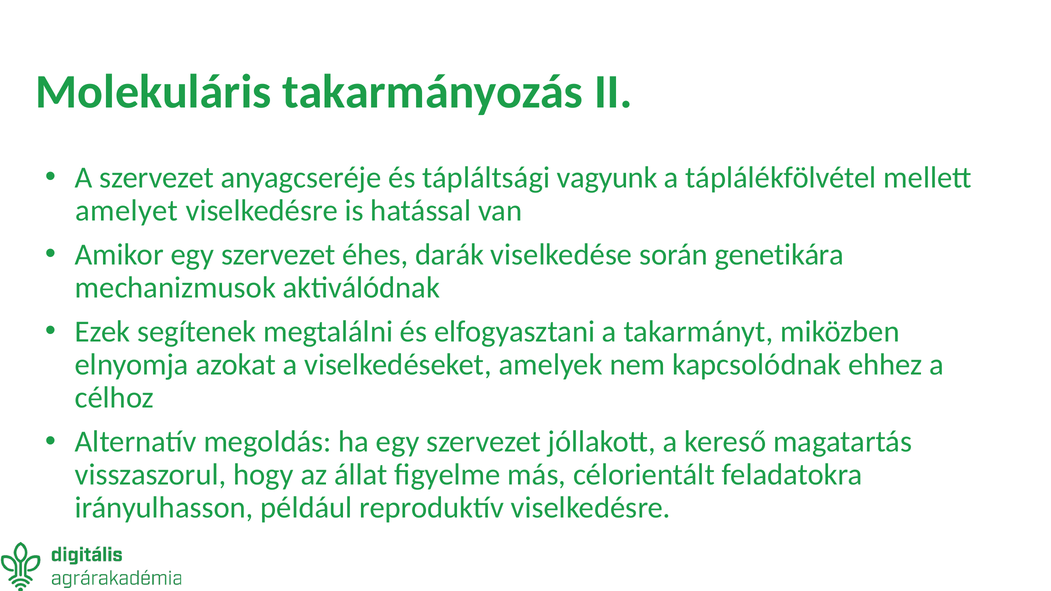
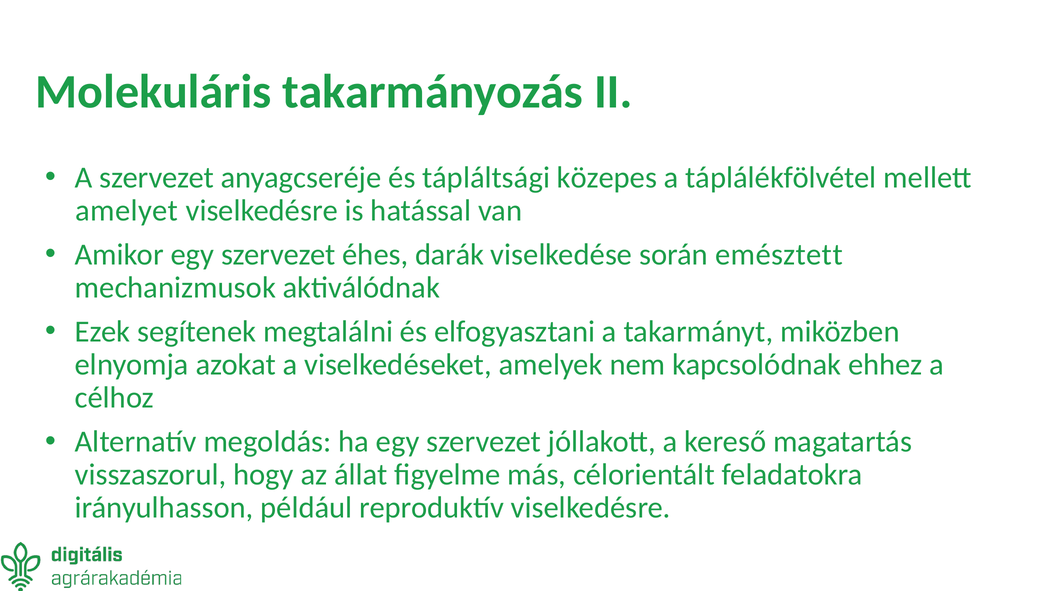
vagyunk: vagyunk -> közepes
genetikára: genetikára -> emésztett
